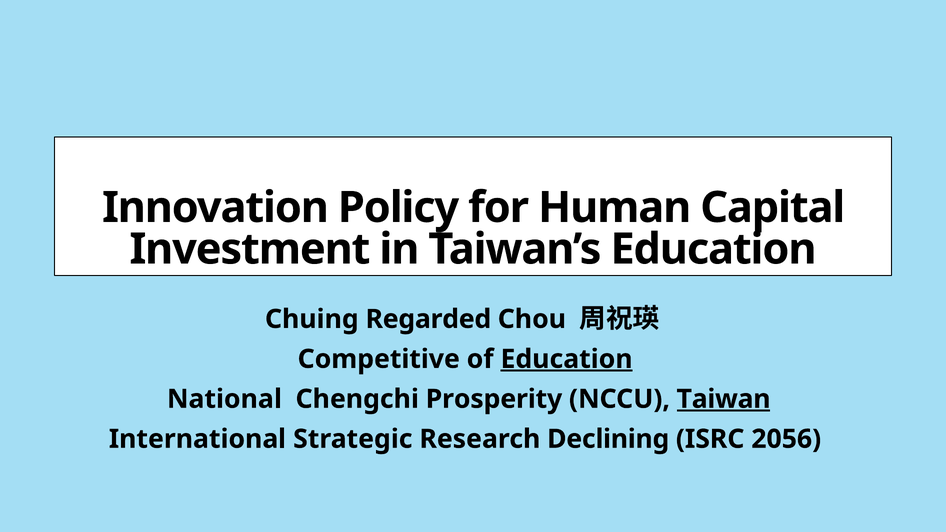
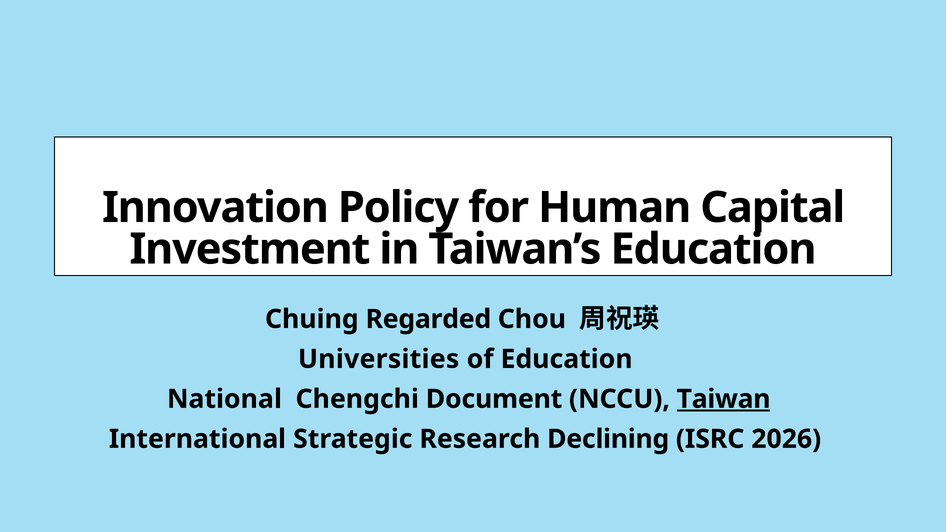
Competitive: Competitive -> Universities
Education at (567, 359) underline: present -> none
Prosperity: Prosperity -> Document
2056: 2056 -> 2026
